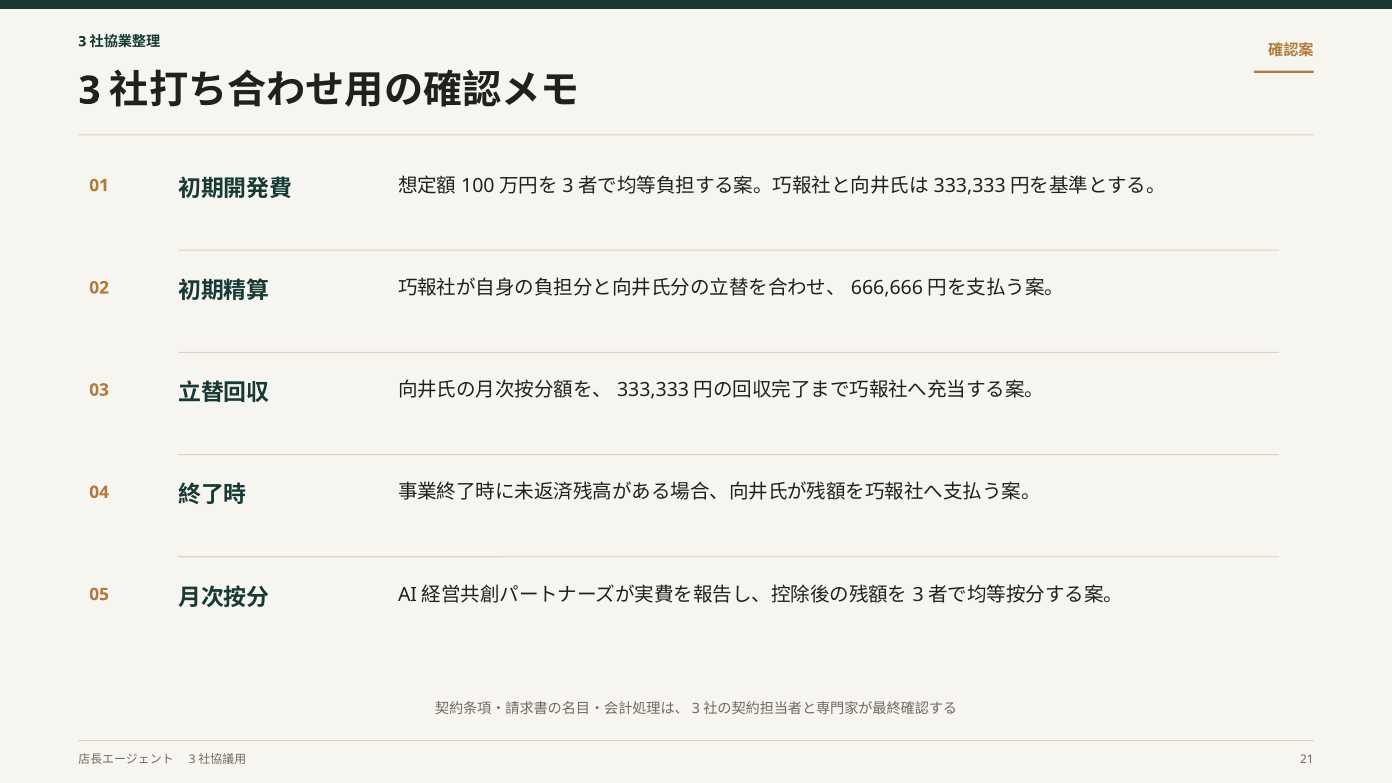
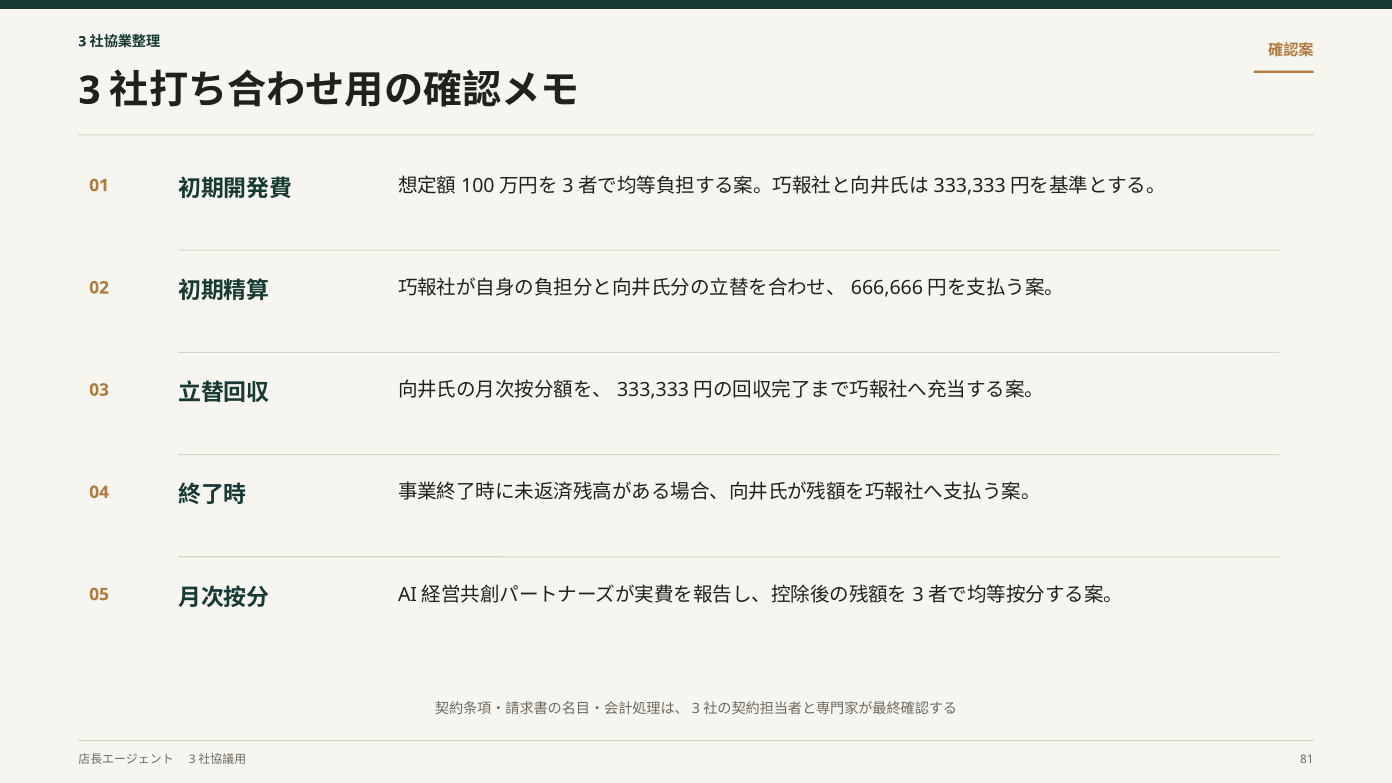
21: 21 -> 81
